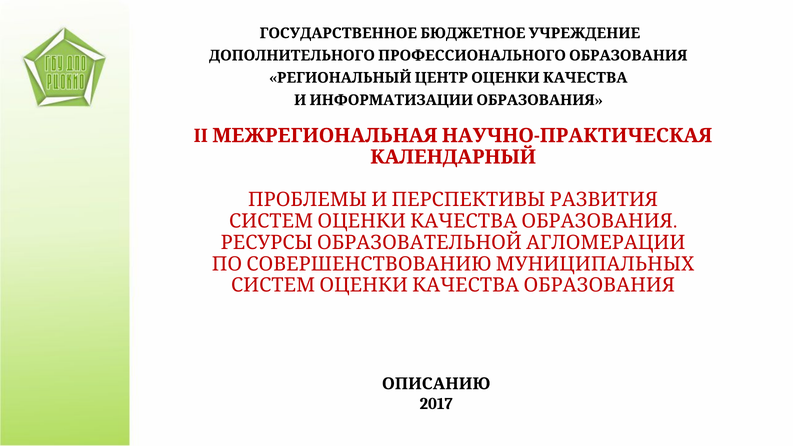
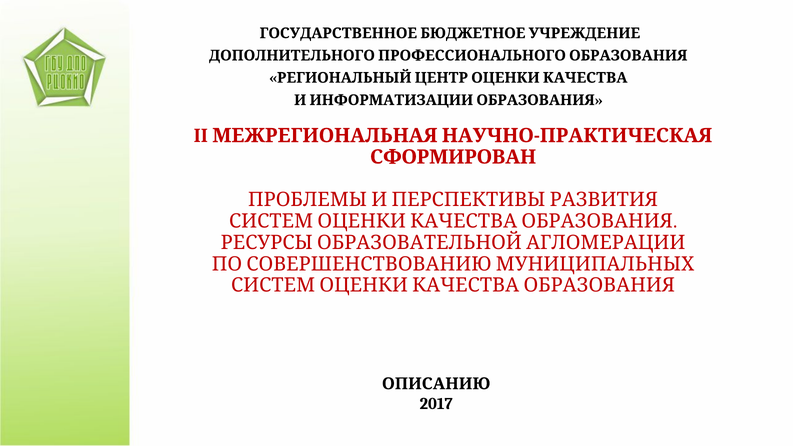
КАЛЕНДАРНЫЙ: КАЛЕНДАРНЫЙ -> СФОРМИРОВАН
